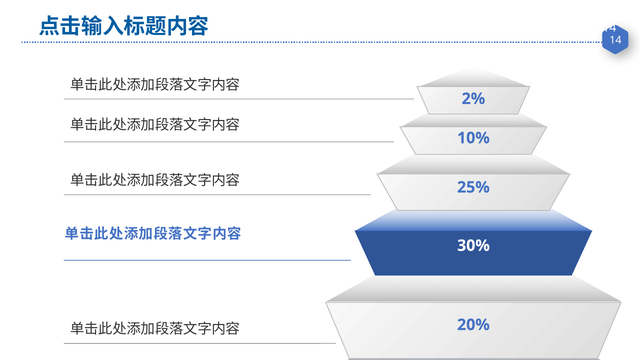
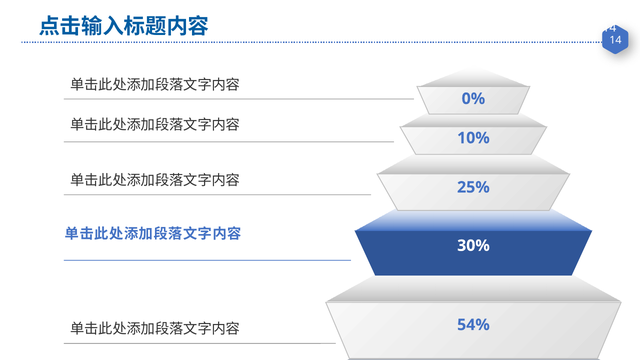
2%: 2% -> 0%
20%: 20% -> 54%
